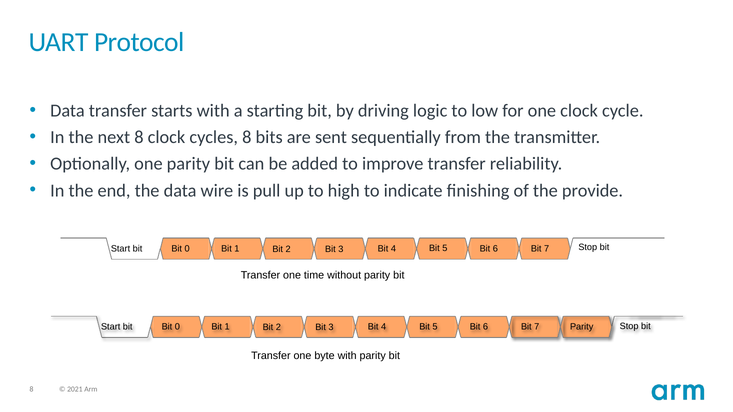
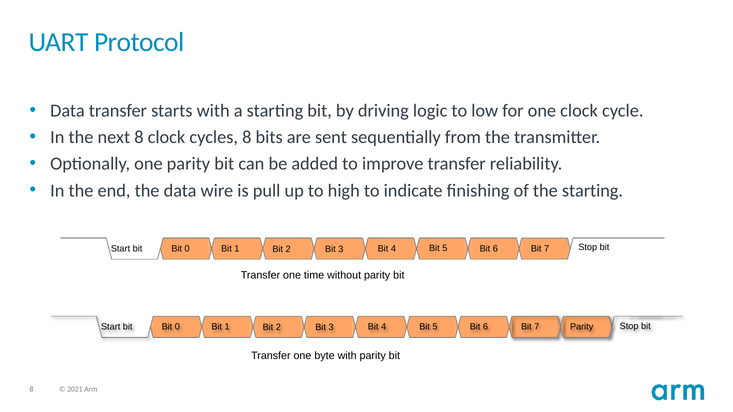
the provide: provide -> starting
